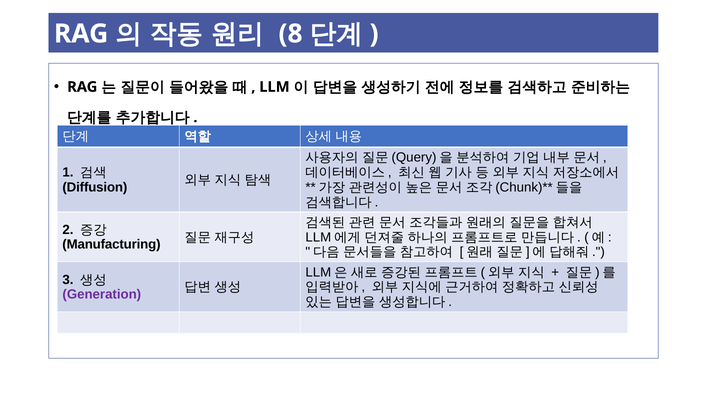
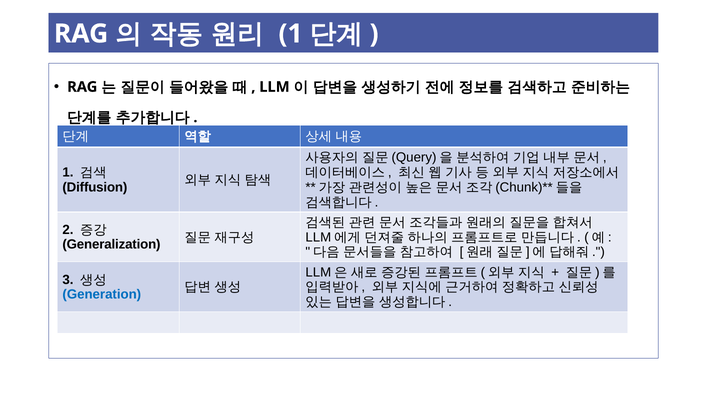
8 at (291, 34): 8 -> 1
Manufacturing: Manufacturing -> Generalization
Generation colour: purple -> blue
